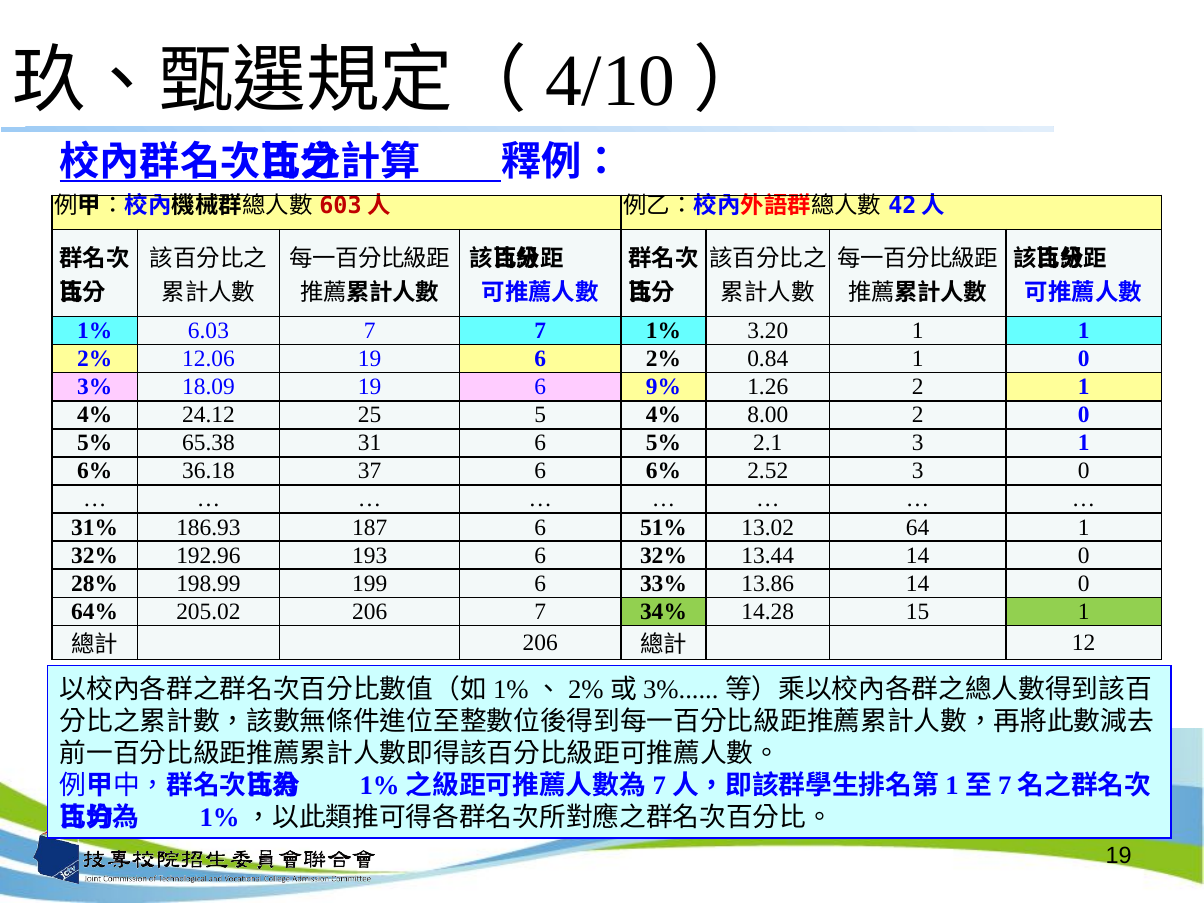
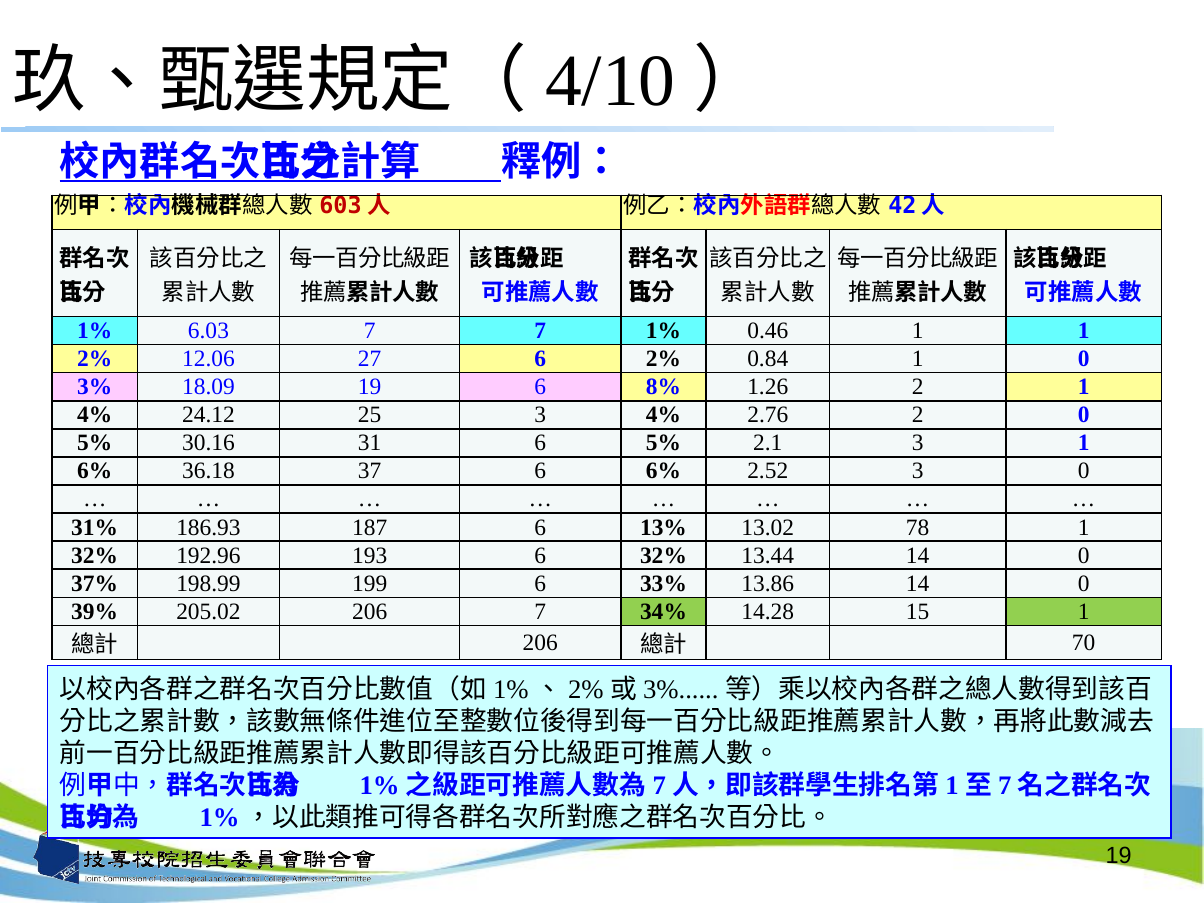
3.20: 3.20 -> 0.46
12.06 19: 19 -> 27
9%: 9% -> 8%
25 5: 5 -> 3
8.00: 8.00 -> 2.76
65.38: 65.38 -> 30.16
51%: 51% -> 13%
64: 64 -> 78
28%: 28% -> 37%
64%: 64% -> 39%
12: 12 -> 70
